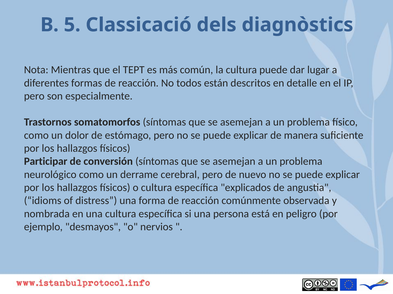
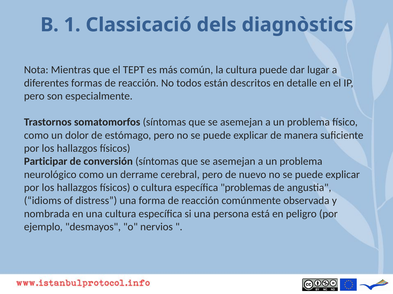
5: 5 -> 1
explicados: explicados -> problemas
